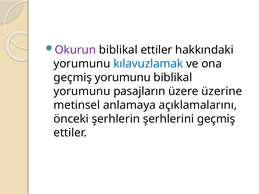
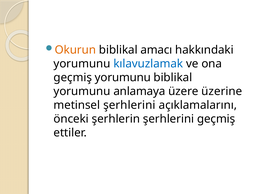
Okurun colour: purple -> orange
biblikal ettiler: ettiler -> amacı
pasajların: pasajların -> anlamaya
metinsel anlamaya: anlamaya -> şerhlerini
